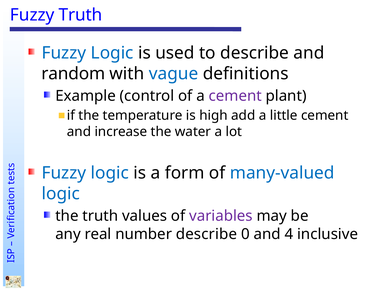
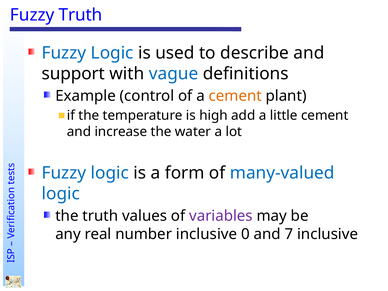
random: random -> support
cement at (235, 96) colour: purple -> orange
number describe: describe -> inclusive
4: 4 -> 7
